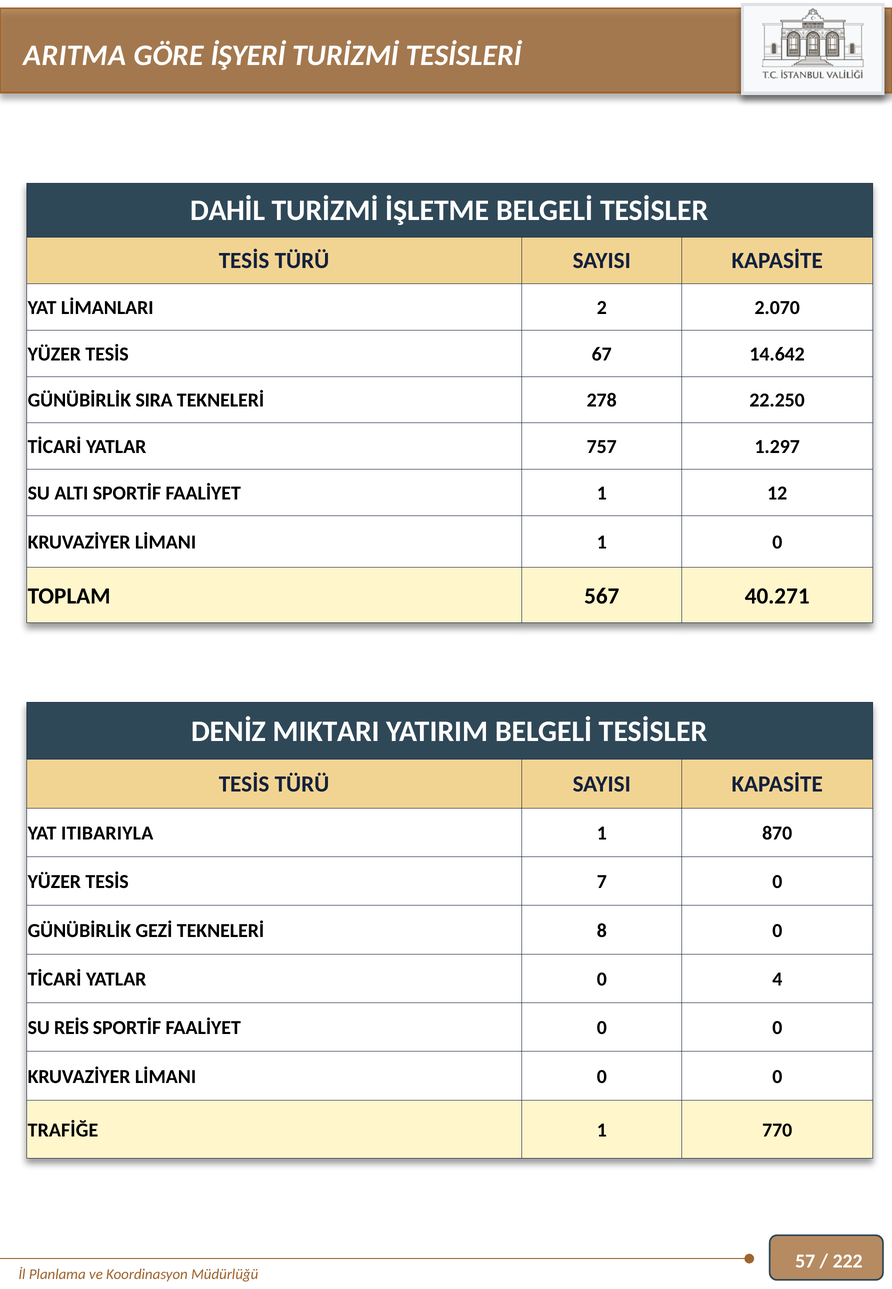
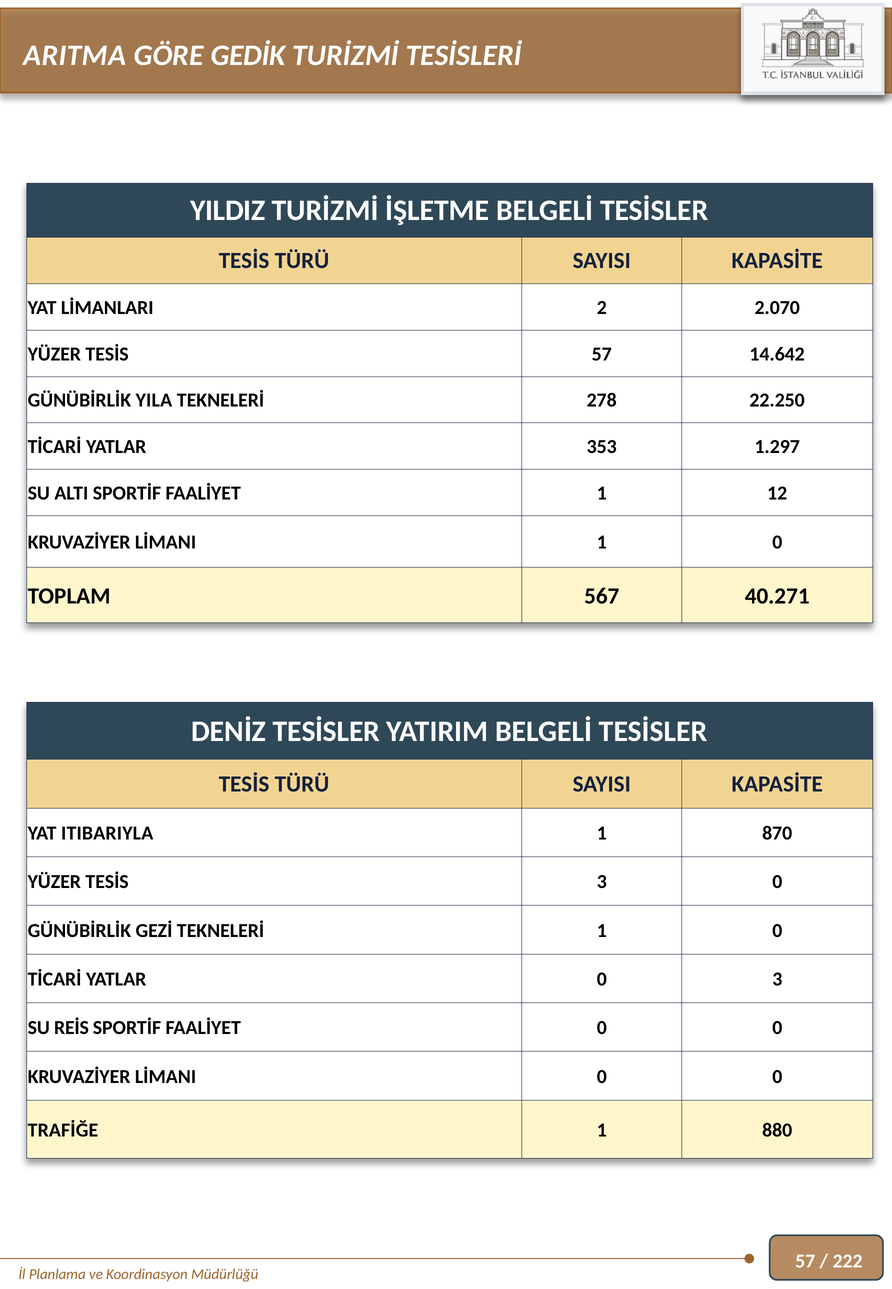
İŞYERİ: İŞYERİ -> GEDİK
DAHİL: DAHİL -> YILDIZ
TESİS 67: 67 -> 57
SIRA: SIRA -> YILA
757: 757 -> 353
DENİZ MIKTARI: MIKTARI -> TESİSLER
TESİS 7: 7 -> 3
TEKNELERİ 8: 8 -> 1
0 4: 4 -> 3
770: 770 -> 880
